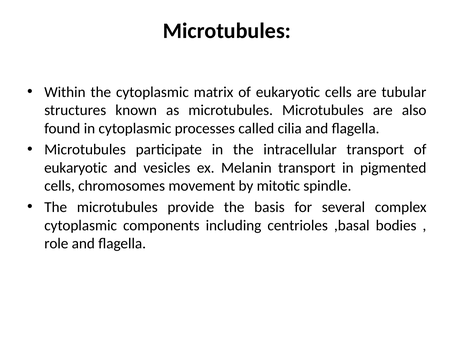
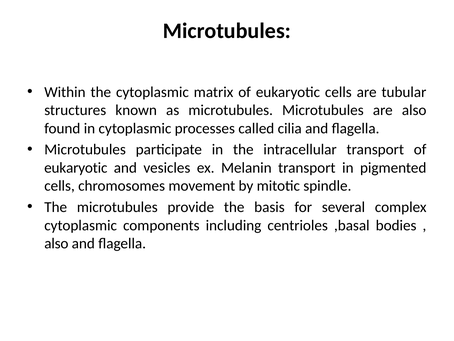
role at (56, 243): role -> also
